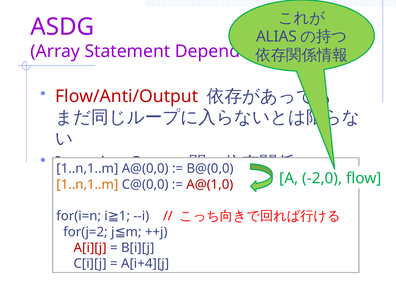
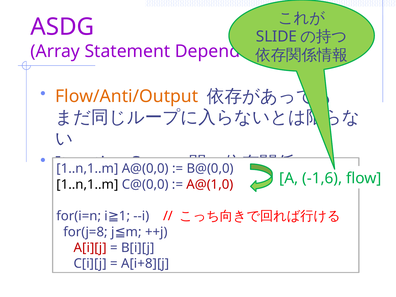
ALIAS: ALIAS -> SLIDE
Flow/Anti/Output colour: red -> orange
-2,0: -2,0 -> -1,6
1..n,1..m at (87, 184) colour: orange -> black
for(j=2: for(j=2 -> for(j=8
A[i+4][j: A[i+4][j -> A[i+8][j
